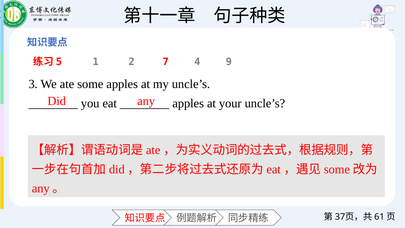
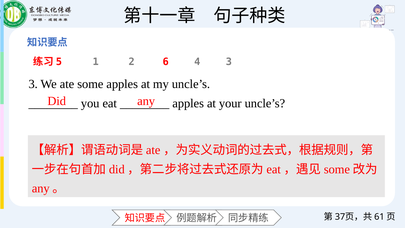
7: 7 -> 6
4 9: 9 -> 3
